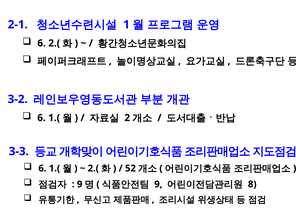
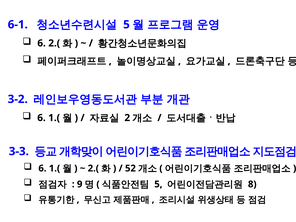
2-1: 2-1 -> 6-1
1 at (126, 25): 1 -> 5
9 at (158, 184): 9 -> 5
